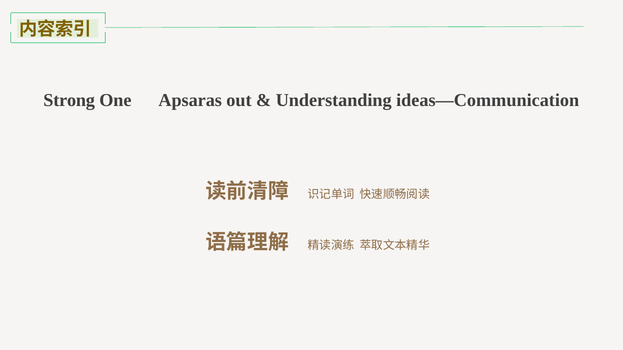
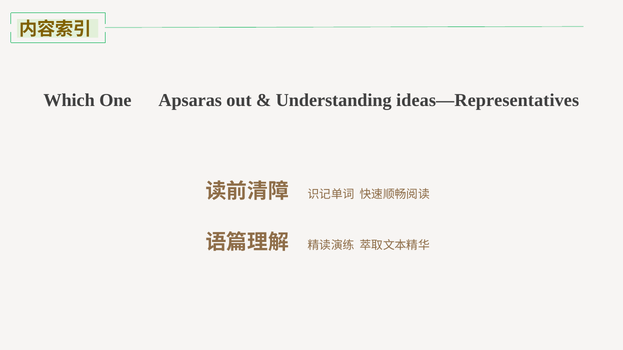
Strong: Strong -> Which
ideas—Communication: ideas—Communication -> ideas—Representatives
